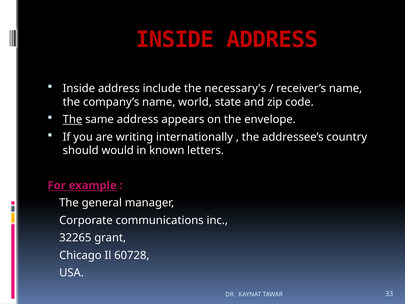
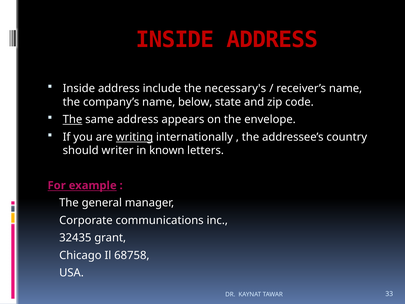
world: world -> below
writing underline: none -> present
would: would -> writer
32265: 32265 -> 32435
60728: 60728 -> 68758
